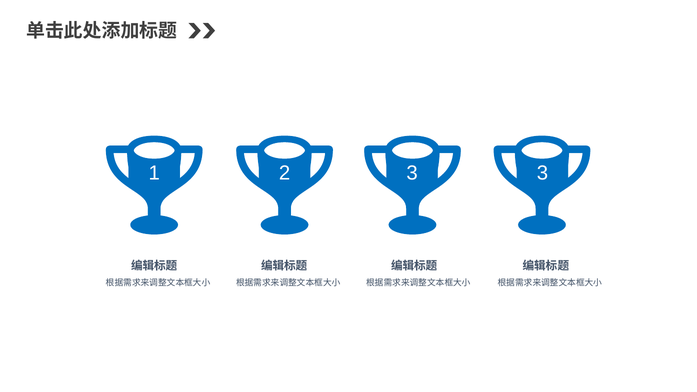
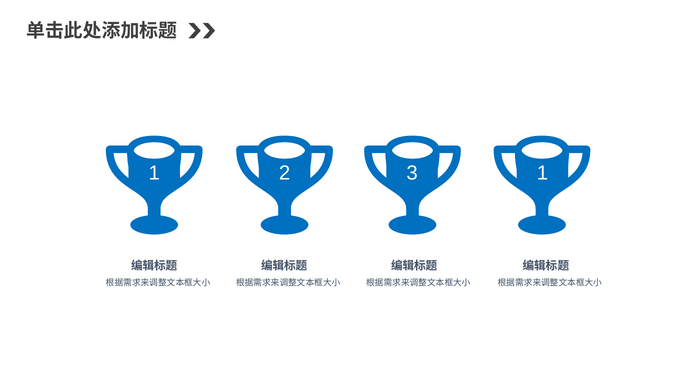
3 3: 3 -> 1
